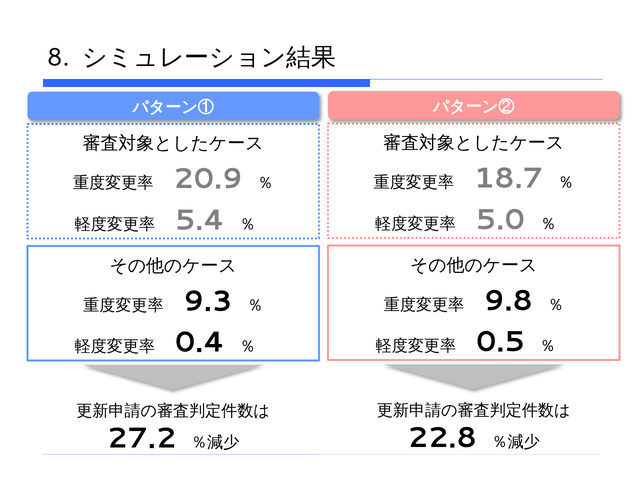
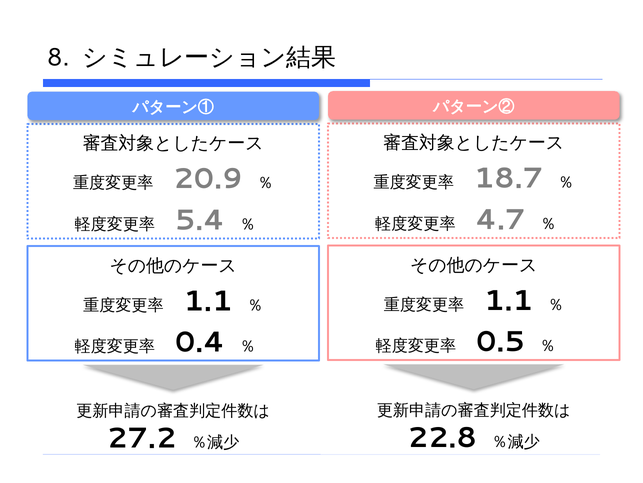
5.0: 5.0 -> 4.7
9.8 at (508, 300): 9.8 -> 1.1
9.3 at (208, 301): 9.3 -> 1.1
